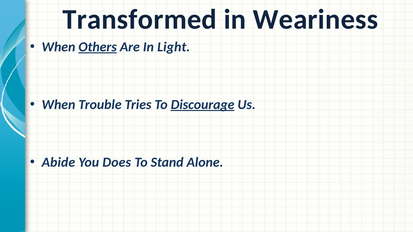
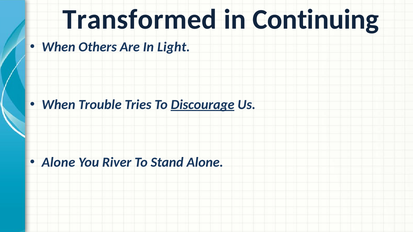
Weariness: Weariness -> Continuing
Others underline: present -> none
Abide at (58, 163): Abide -> Alone
Does: Does -> River
